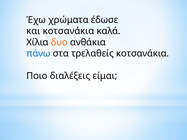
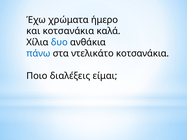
έδωσε: έδωσε -> ήμερο
δυο colour: orange -> blue
τρελαθείς: τρελαθείς -> ντελικάτο
